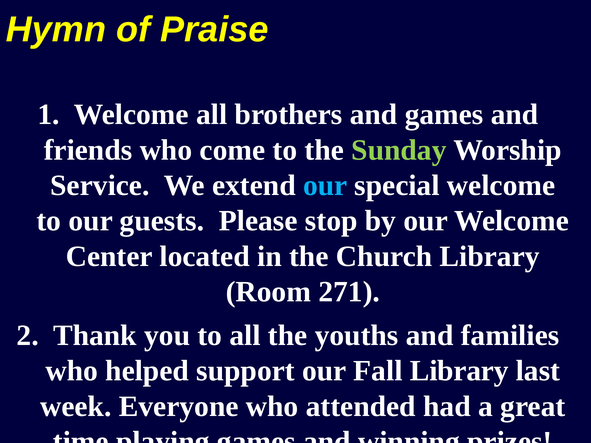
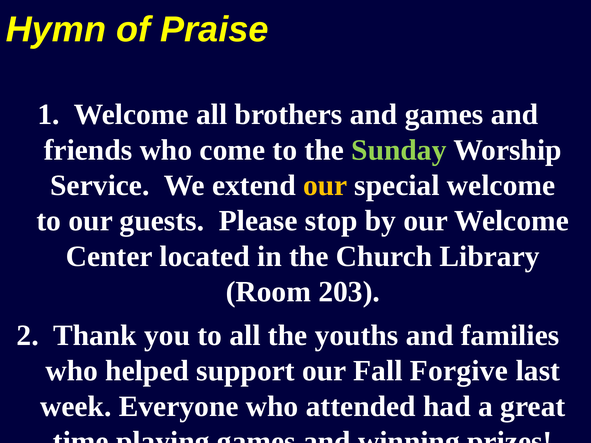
our at (325, 186) colour: light blue -> yellow
271: 271 -> 203
Fall Library: Library -> Forgive
